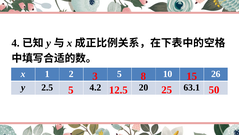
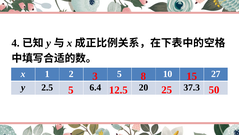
26: 26 -> 27
4.2: 4.2 -> 6.4
63.1: 63.1 -> 37.3
